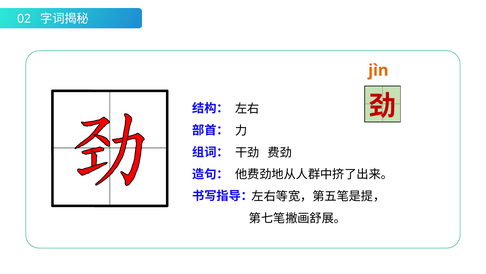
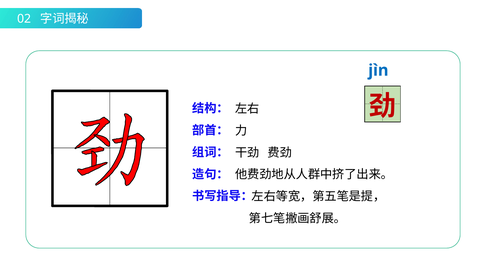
jìn colour: orange -> blue
